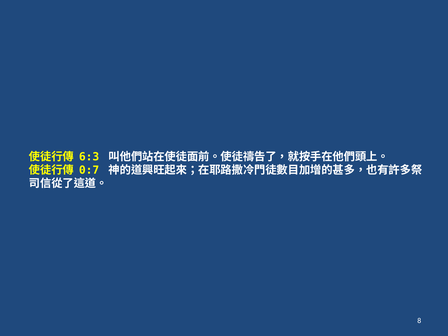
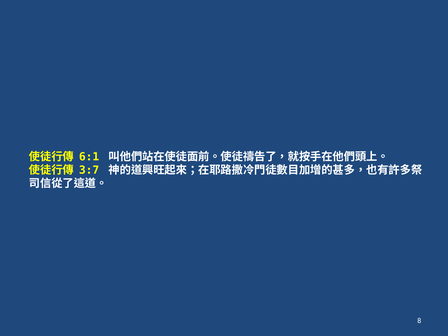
6:3: 6:3 -> 6:1
0:7: 0:7 -> 3:7
